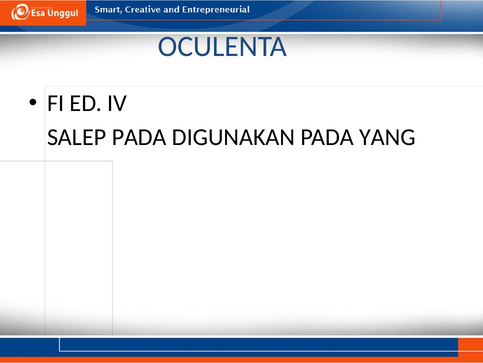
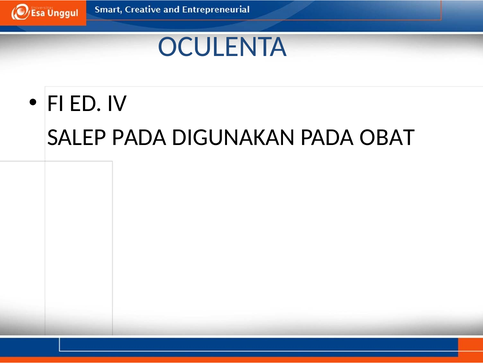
YANG: YANG -> OBAT
